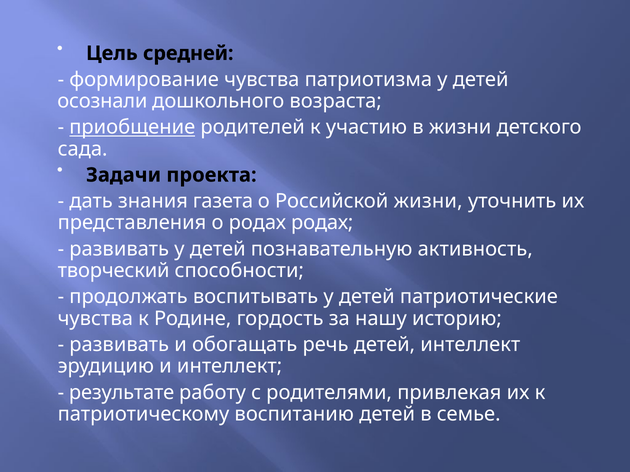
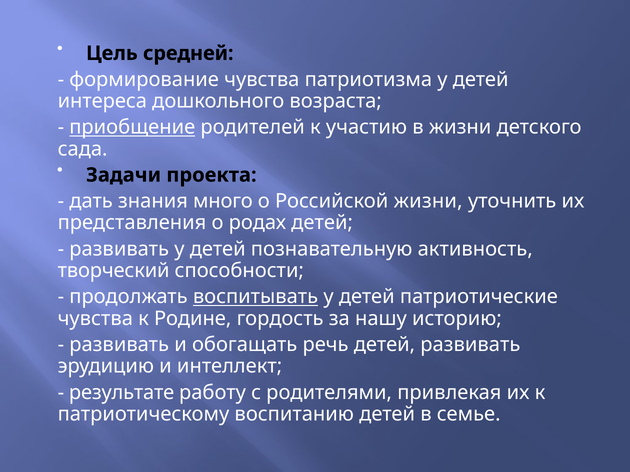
осознали: осознали -> интереса
газета: газета -> много
родах родах: родах -> детей
воспитывать underline: none -> present
детей интеллект: интеллект -> развивать
